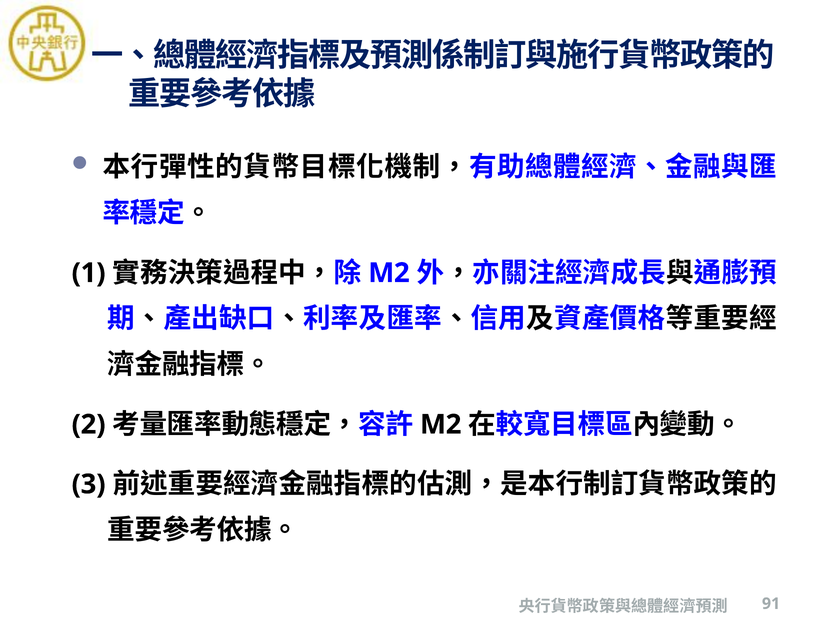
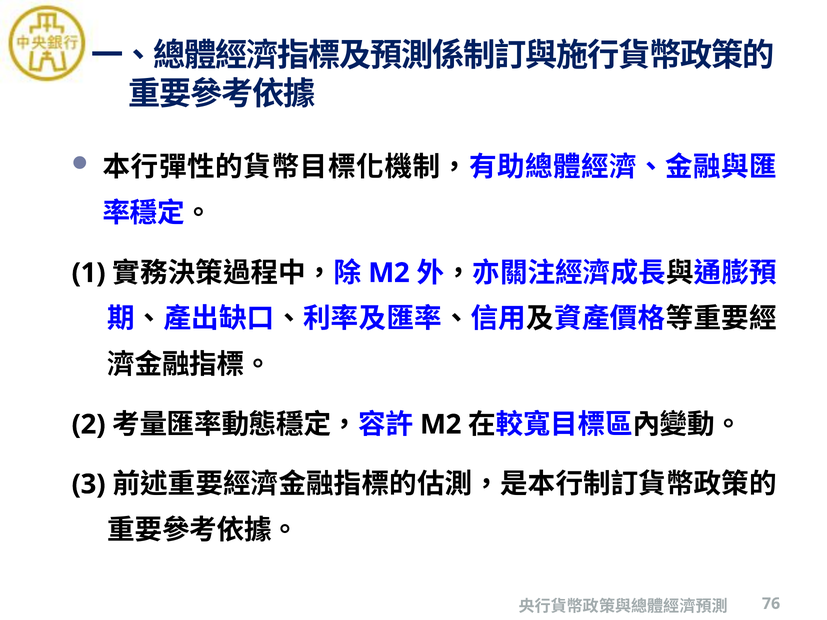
91: 91 -> 76
